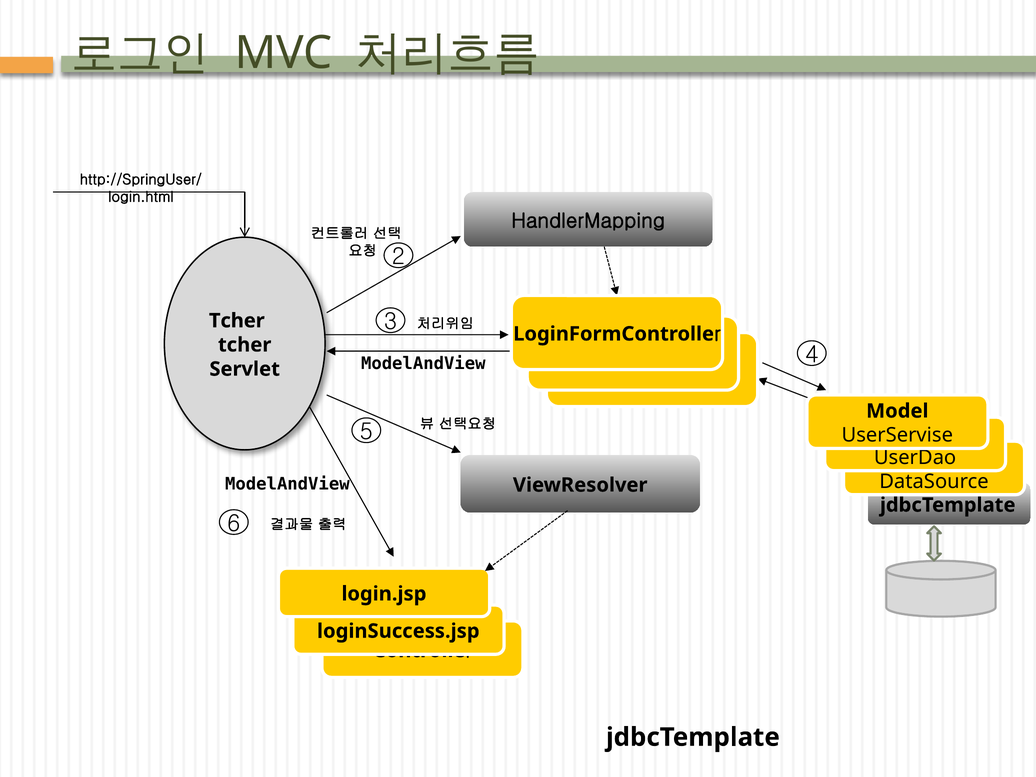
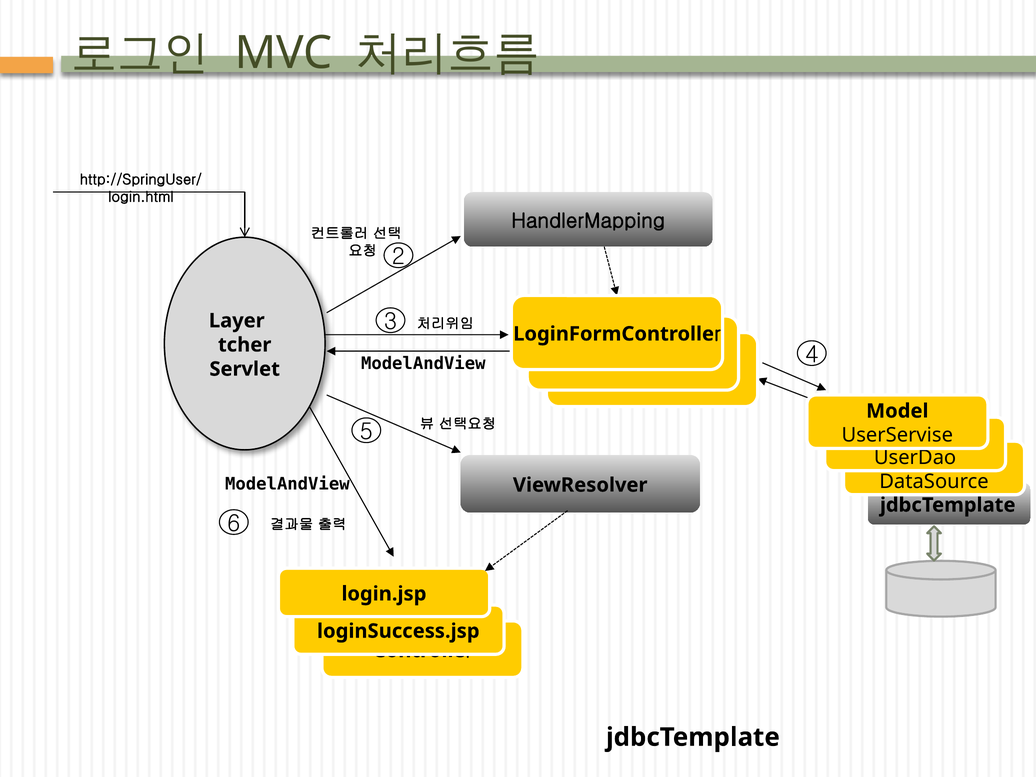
Tcher at (237, 321): Tcher -> Layer
